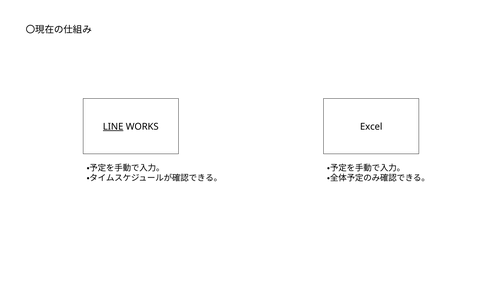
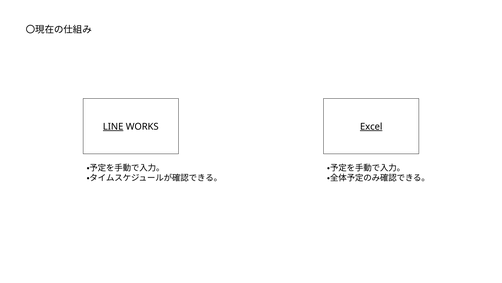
Excel underline: none -> present
